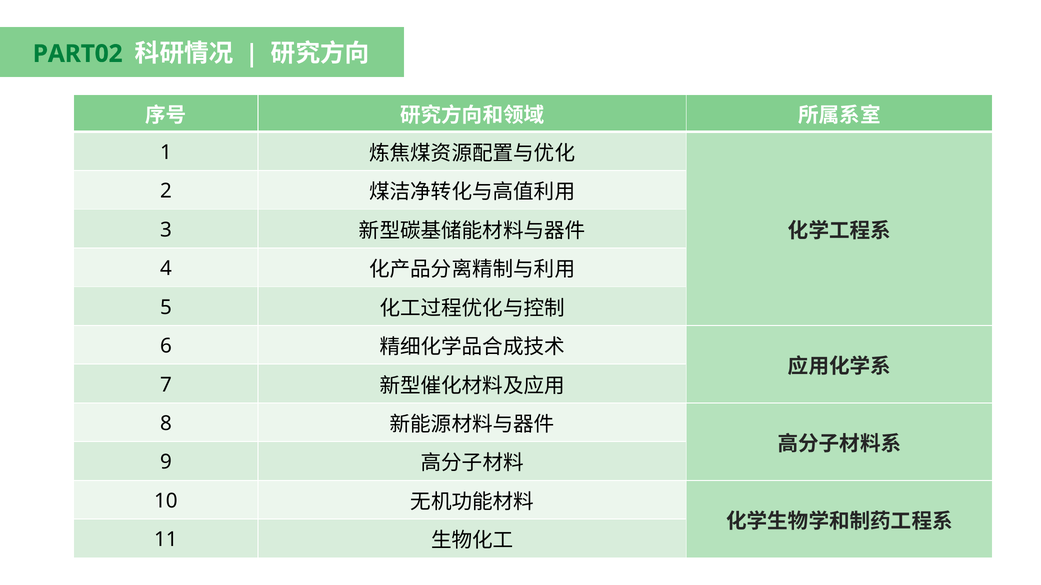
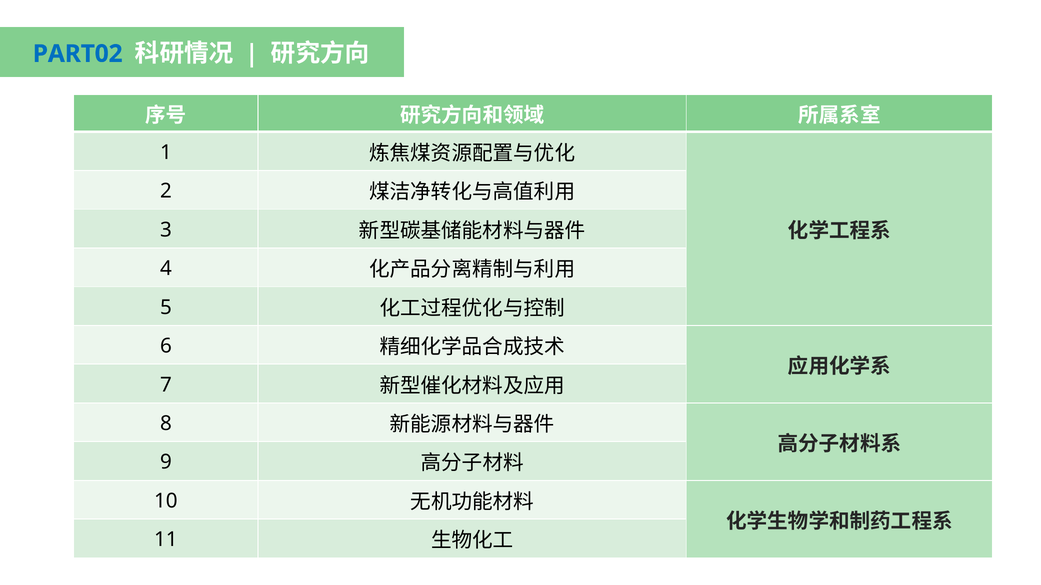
PART02 colour: green -> blue
